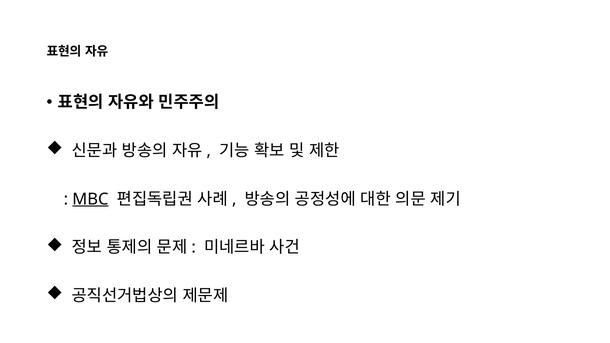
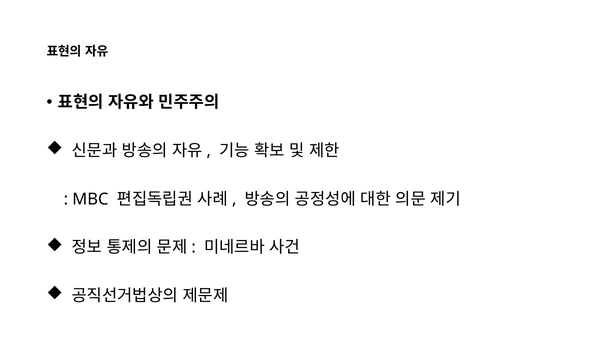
MBC underline: present -> none
